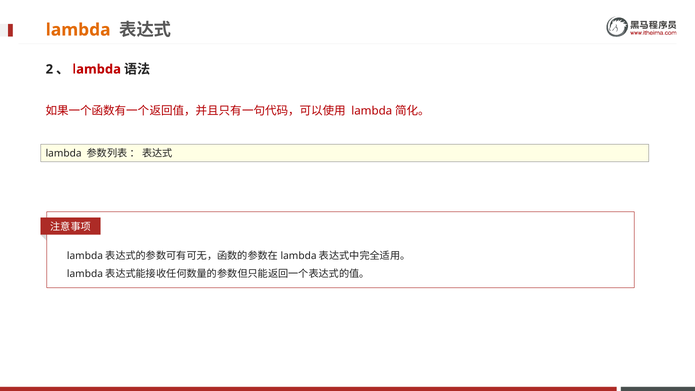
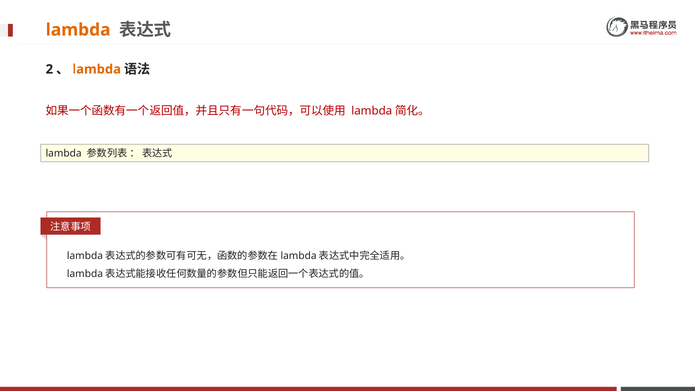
lambda at (97, 69) colour: red -> orange
